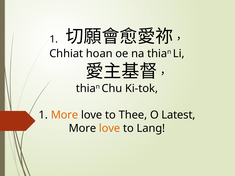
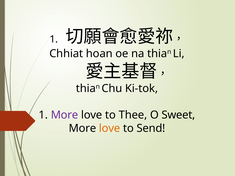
More at (65, 115) colour: orange -> purple
Latest: Latest -> Sweet
Lang: Lang -> Send
